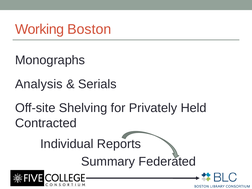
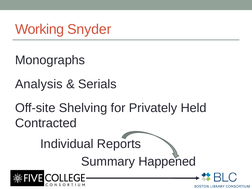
Boston: Boston -> Snyder
Federated: Federated -> Happened
